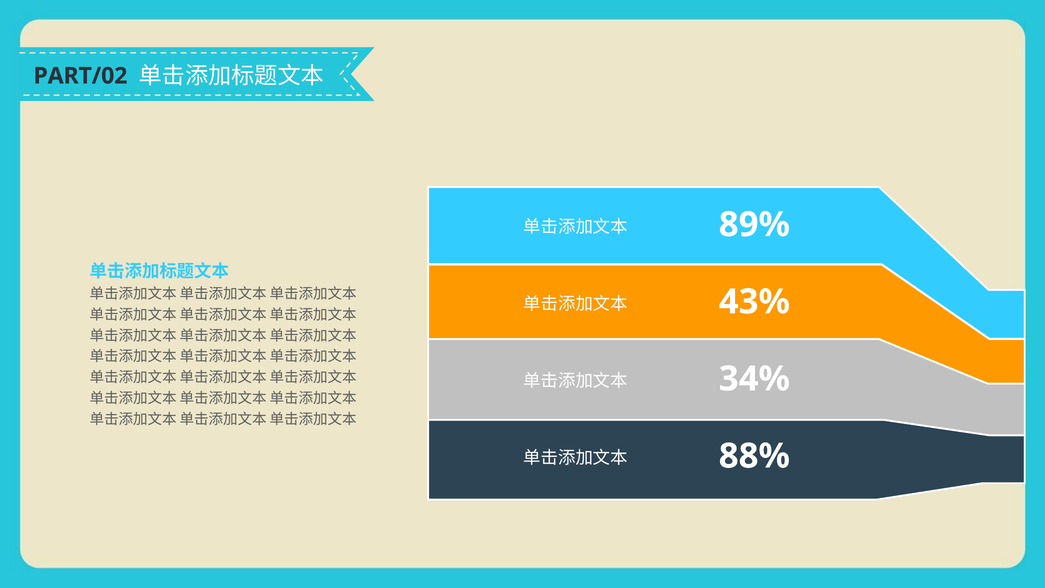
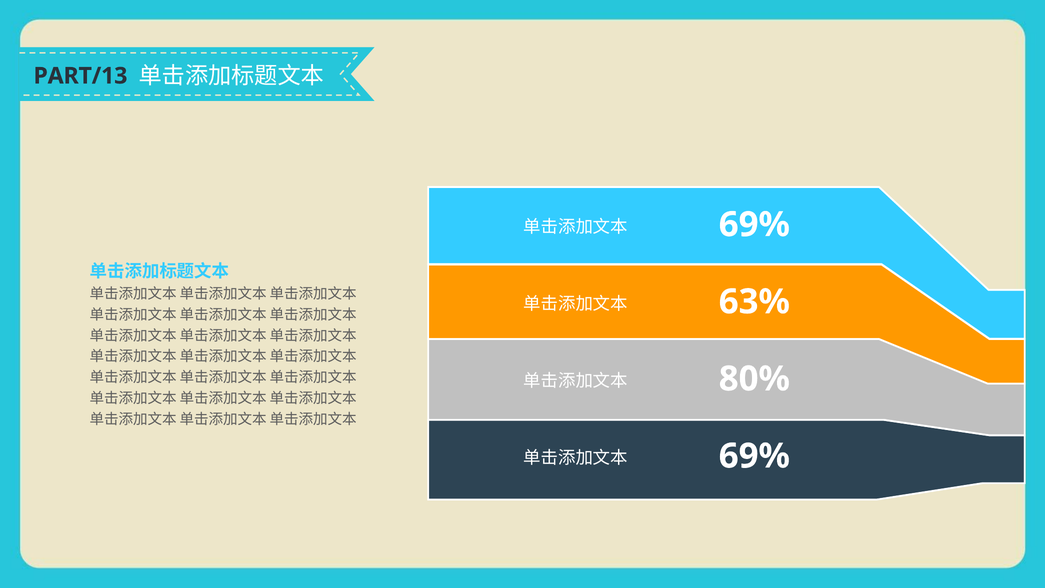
PART/02: PART/02 -> PART/13
89% at (754, 224): 89% -> 69%
43%: 43% -> 63%
34%: 34% -> 80%
88% at (754, 456): 88% -> 69%
